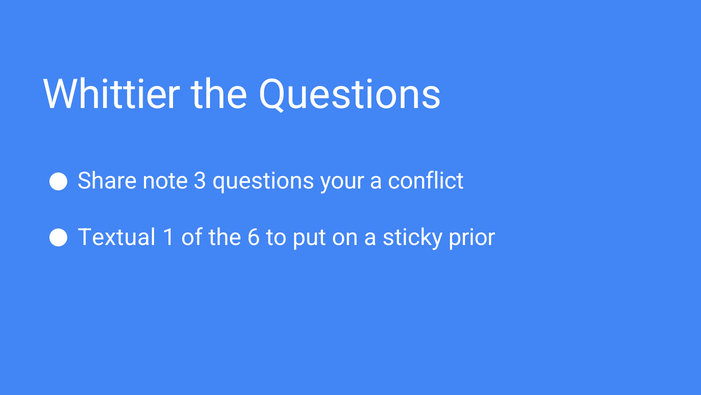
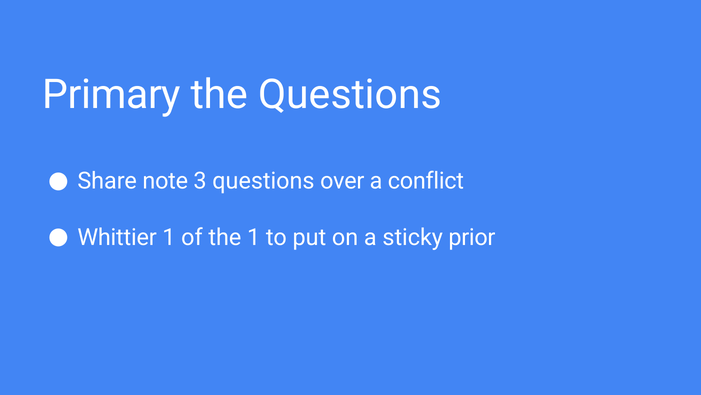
Whittier: Whittier -> Primary
your: your -> over
Textual: Textual -> Whittier
the 6: 6 -> 1
